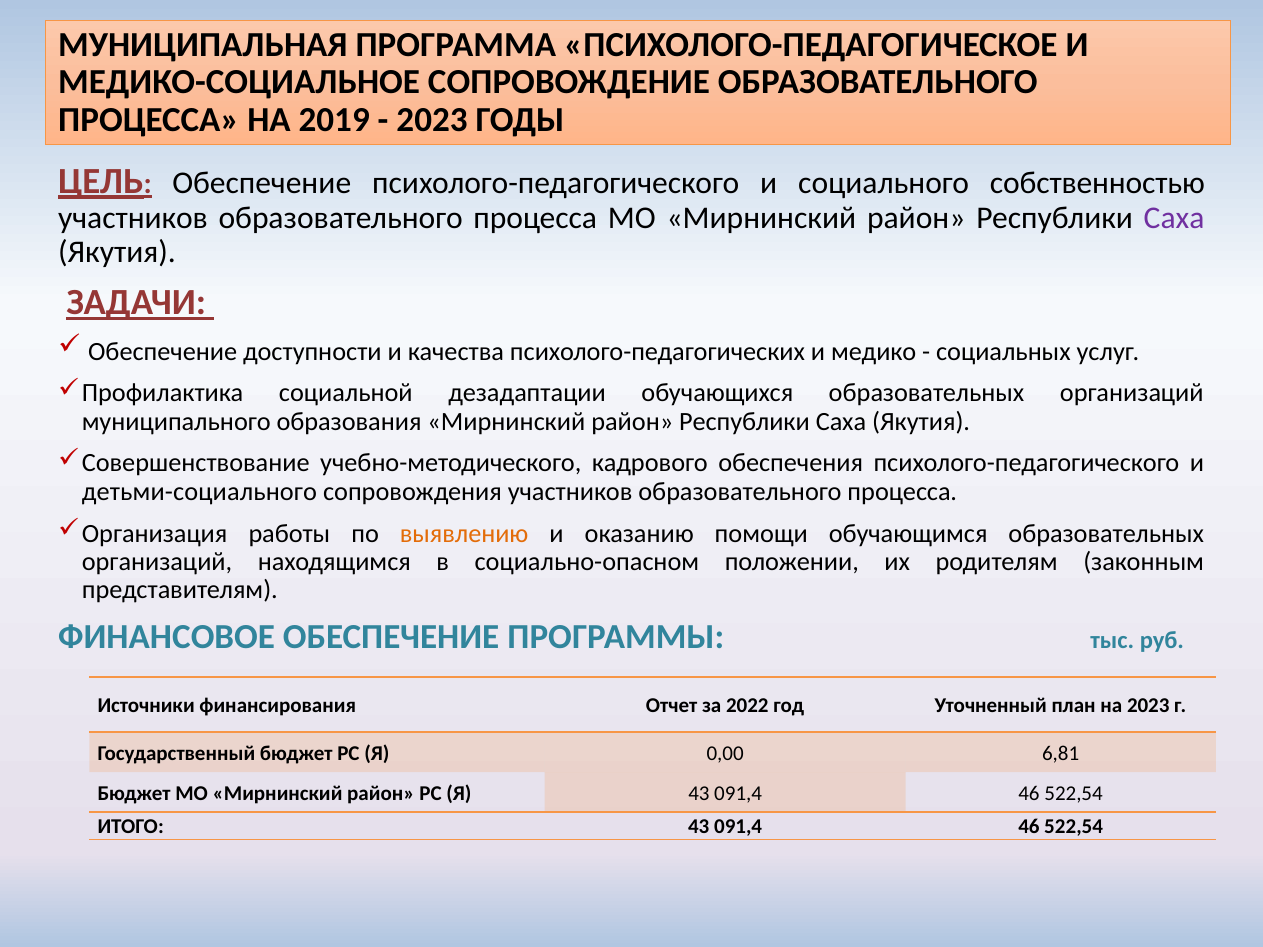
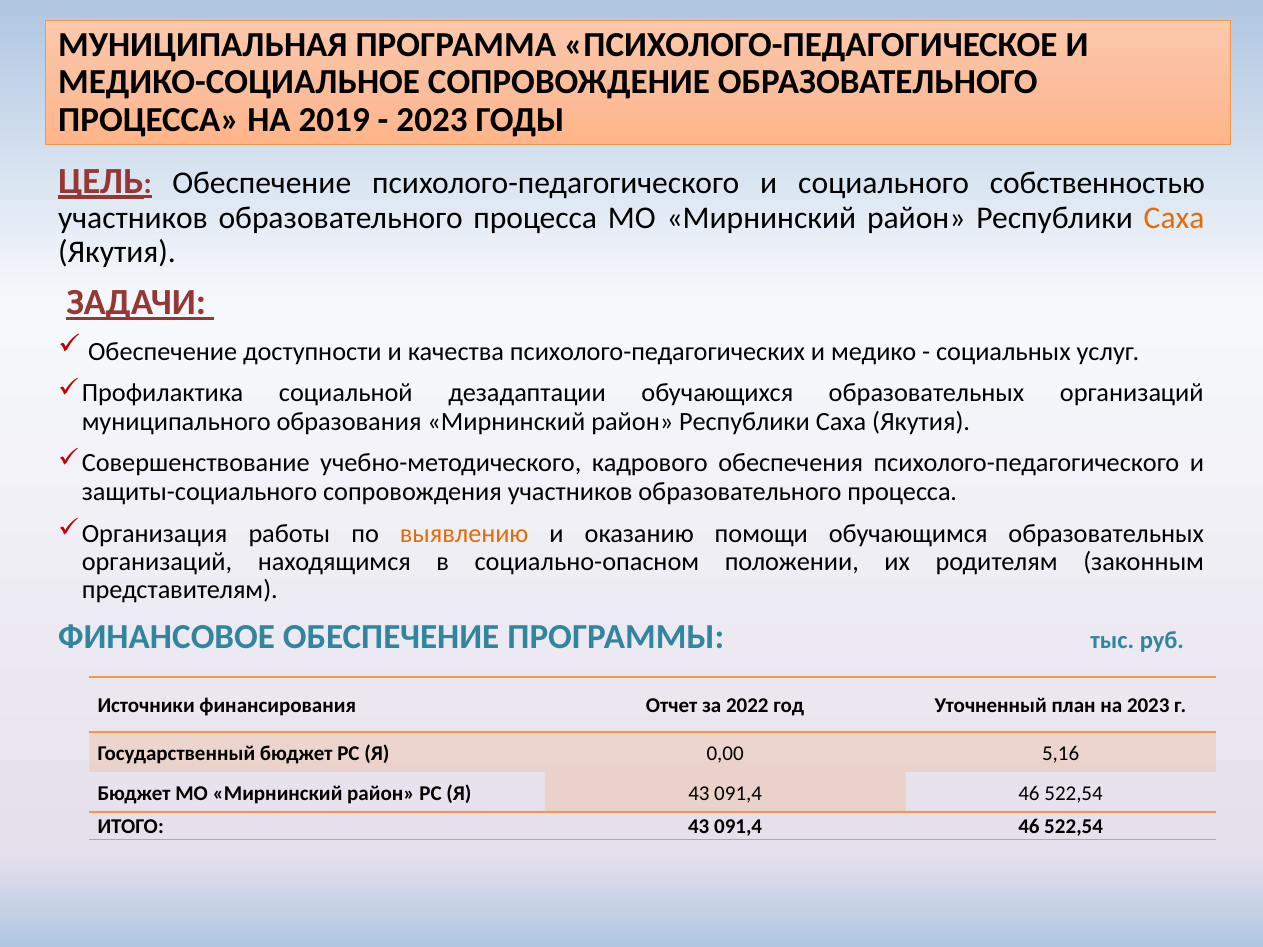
Саха at (1174, 218) colour: purple -> orange
детьми-социального: детьми-социального -> защиты-социального
6,81: 6,81 -> 5,16
